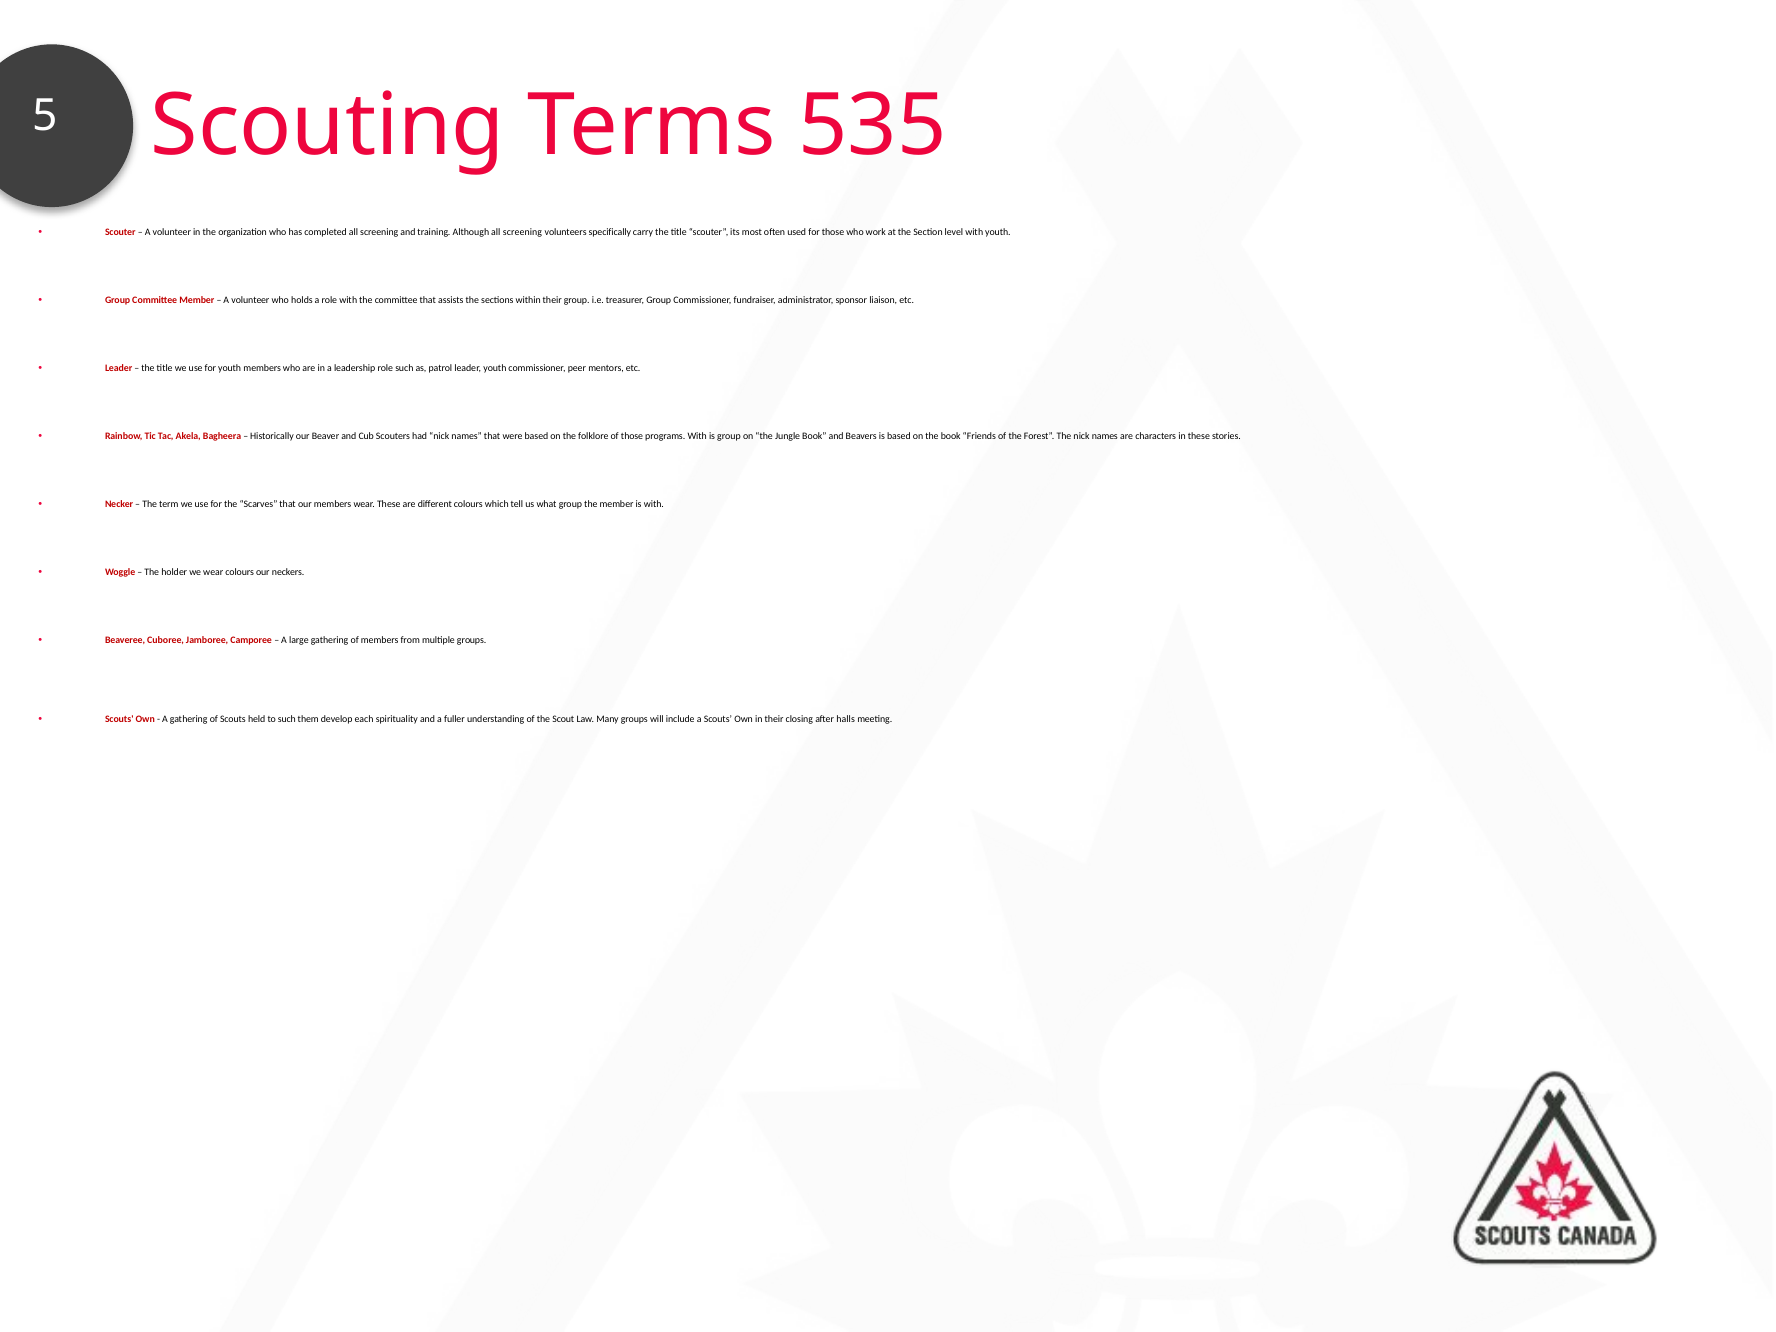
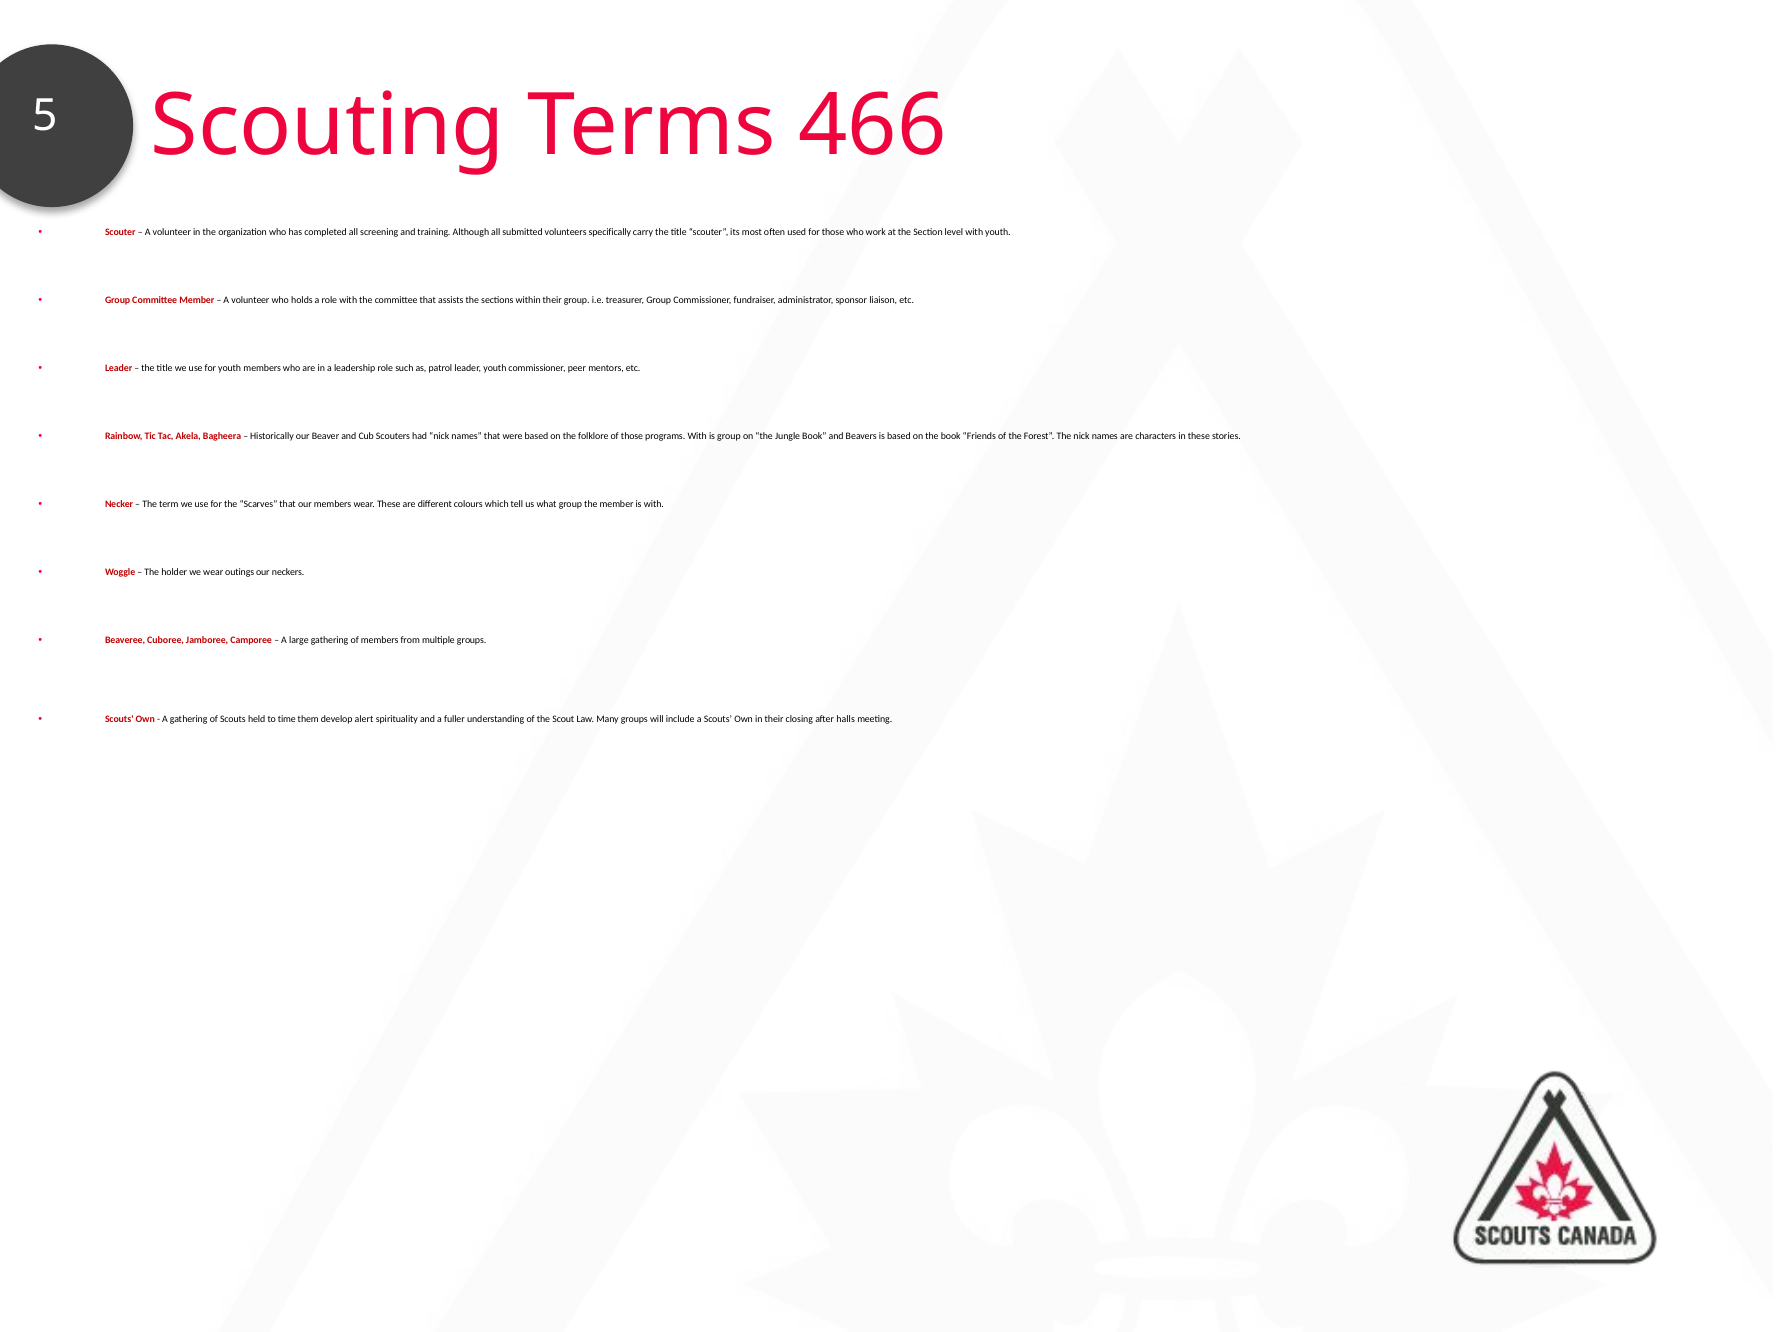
535: 535 -> 466
Although all screening: screening -> submitted
wear colours: colours -> outings
to such: such -> time
each: each -> alert
